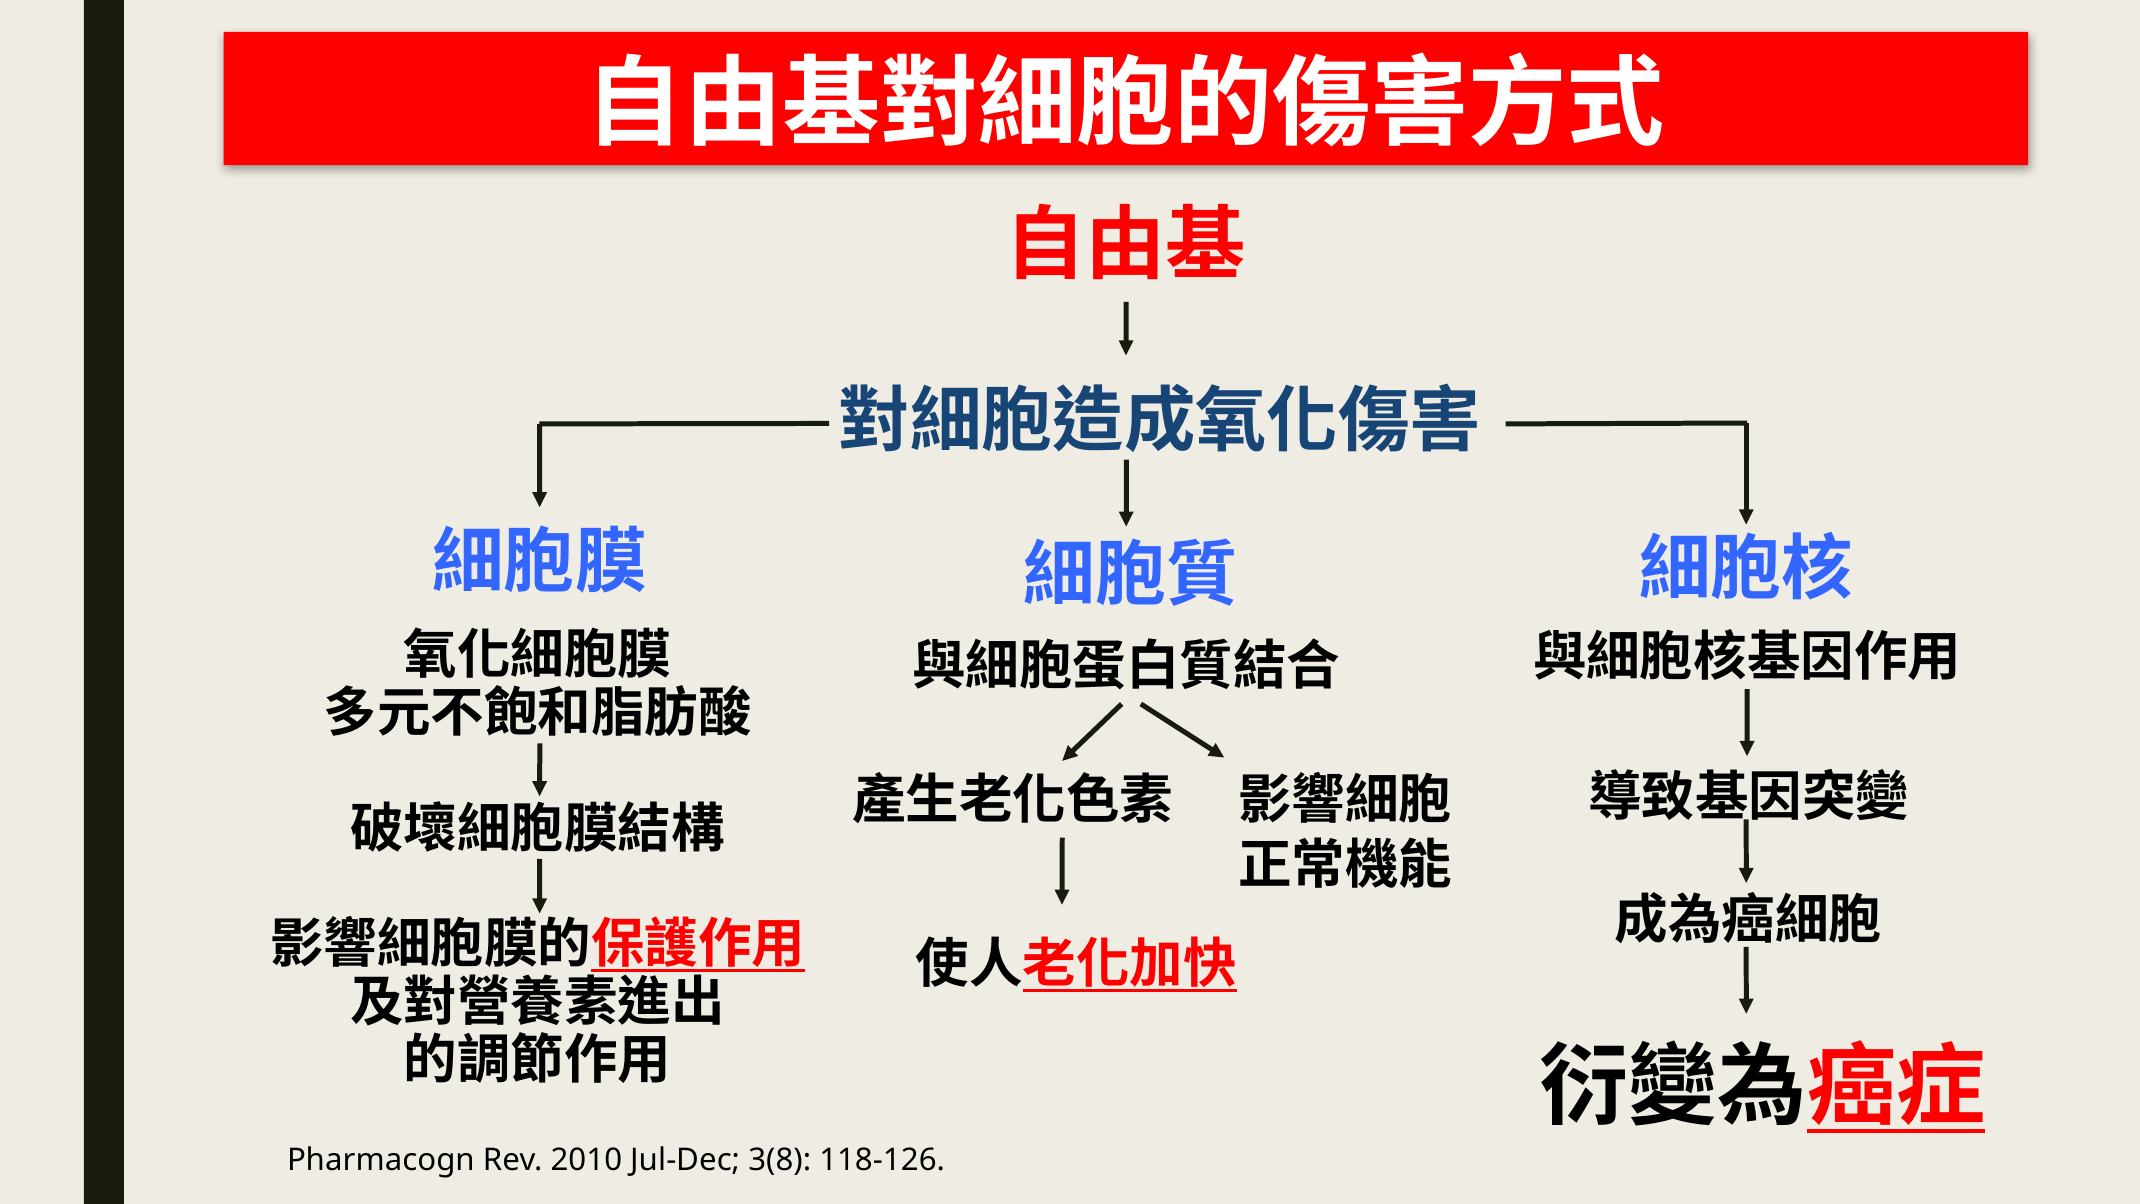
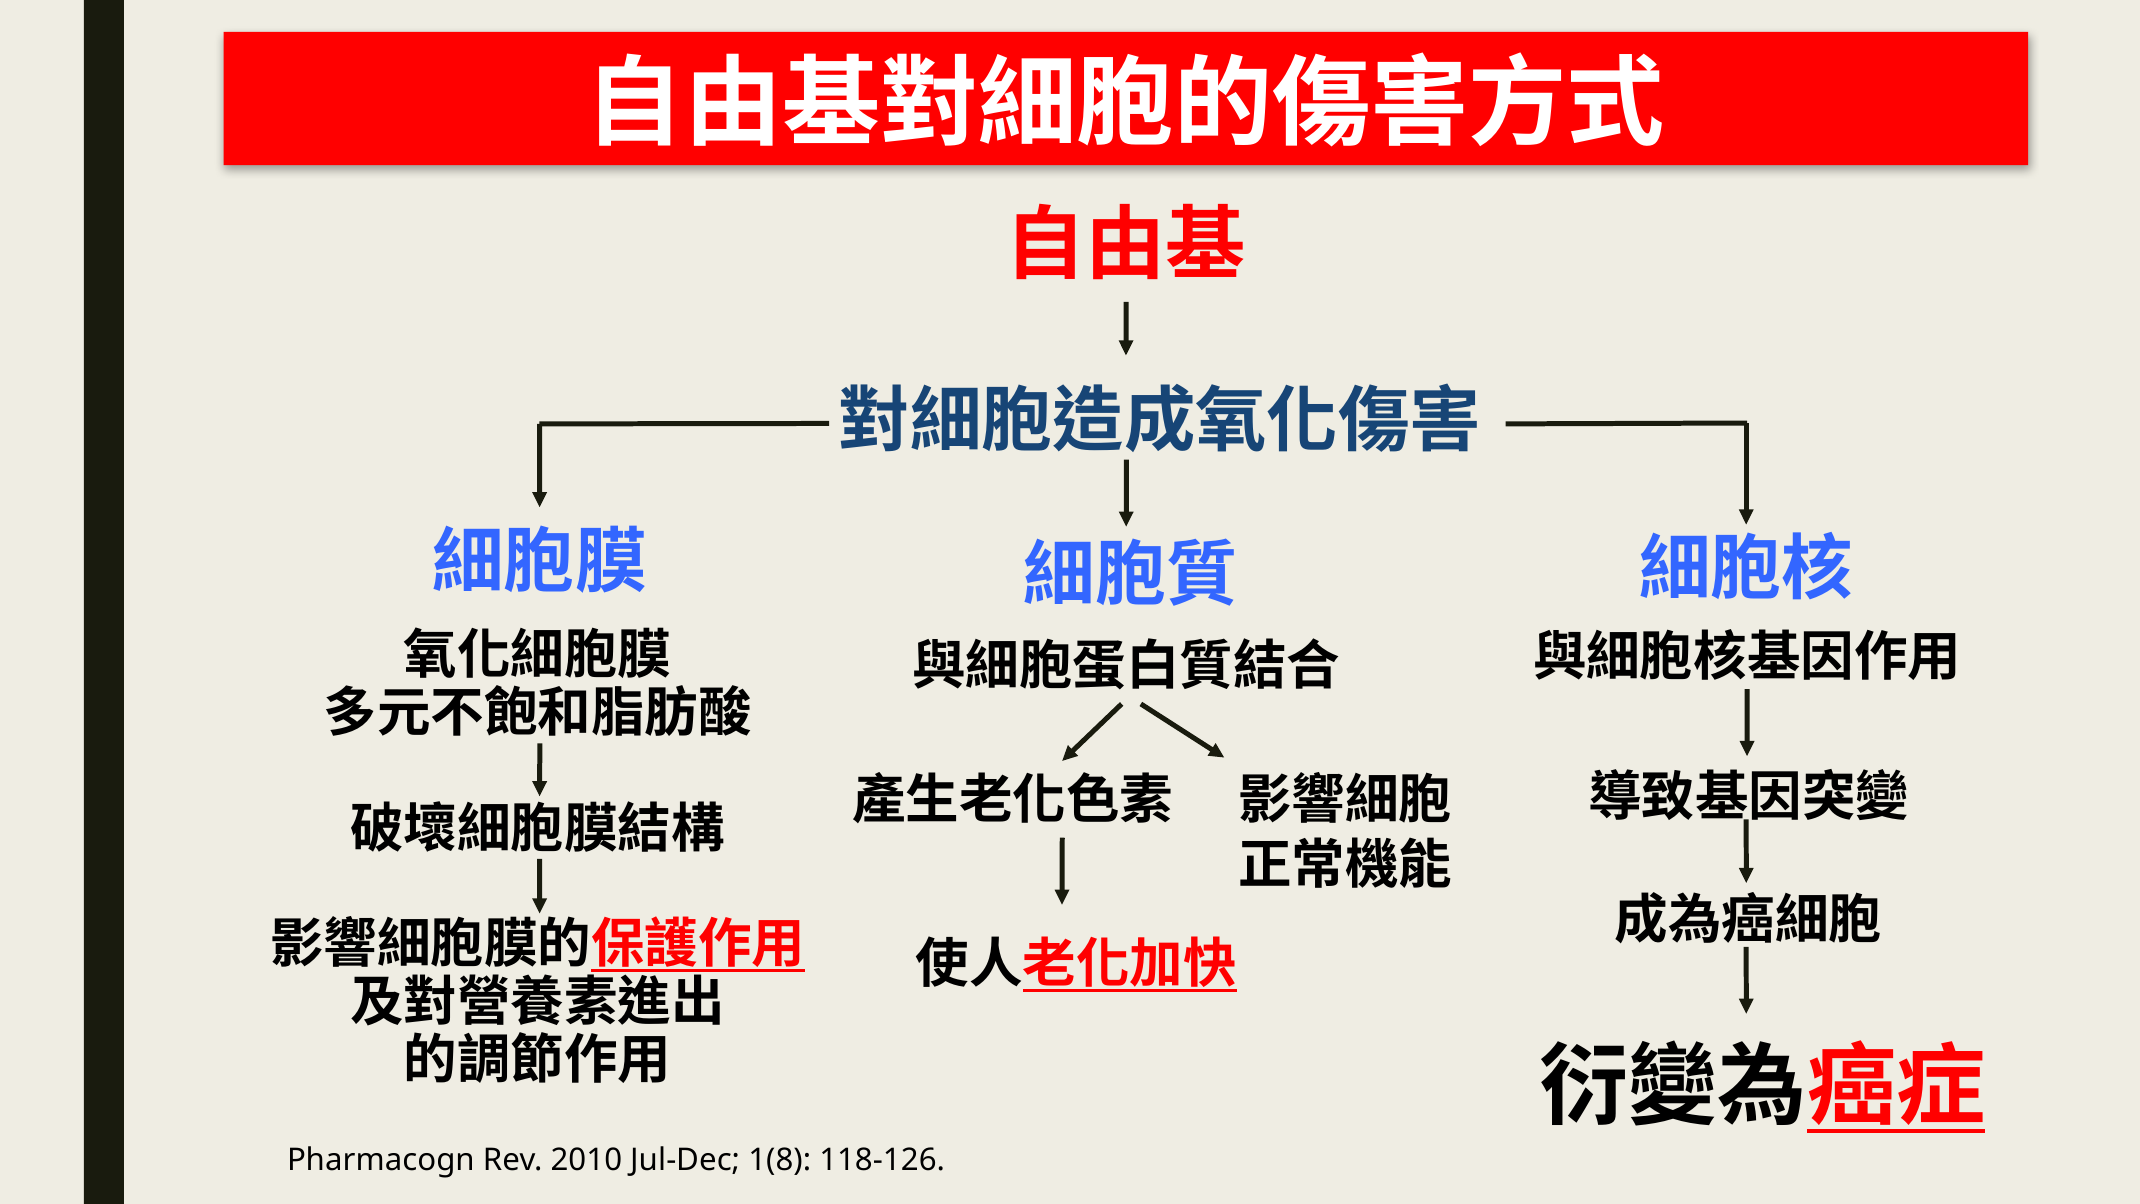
3(8: 3(8 -> 1(8
